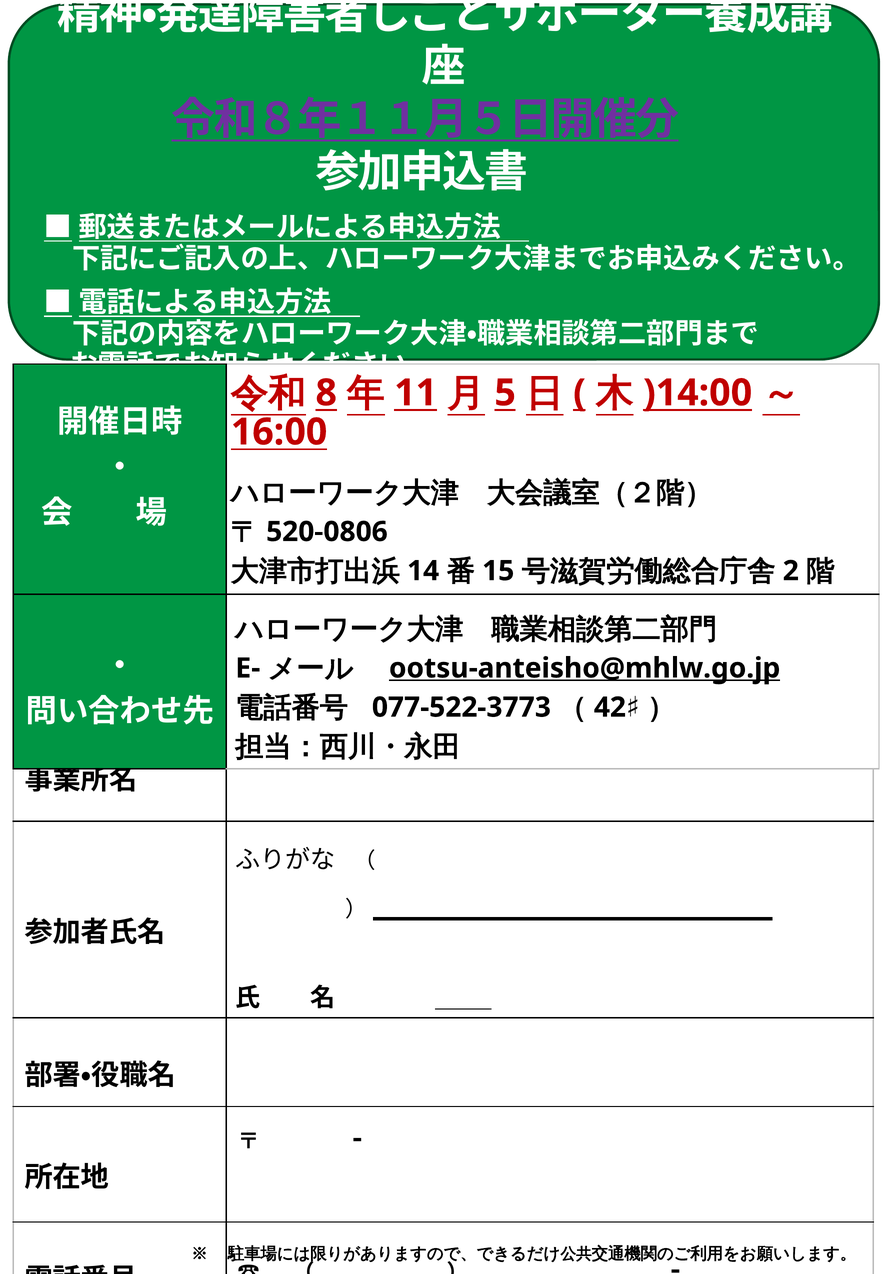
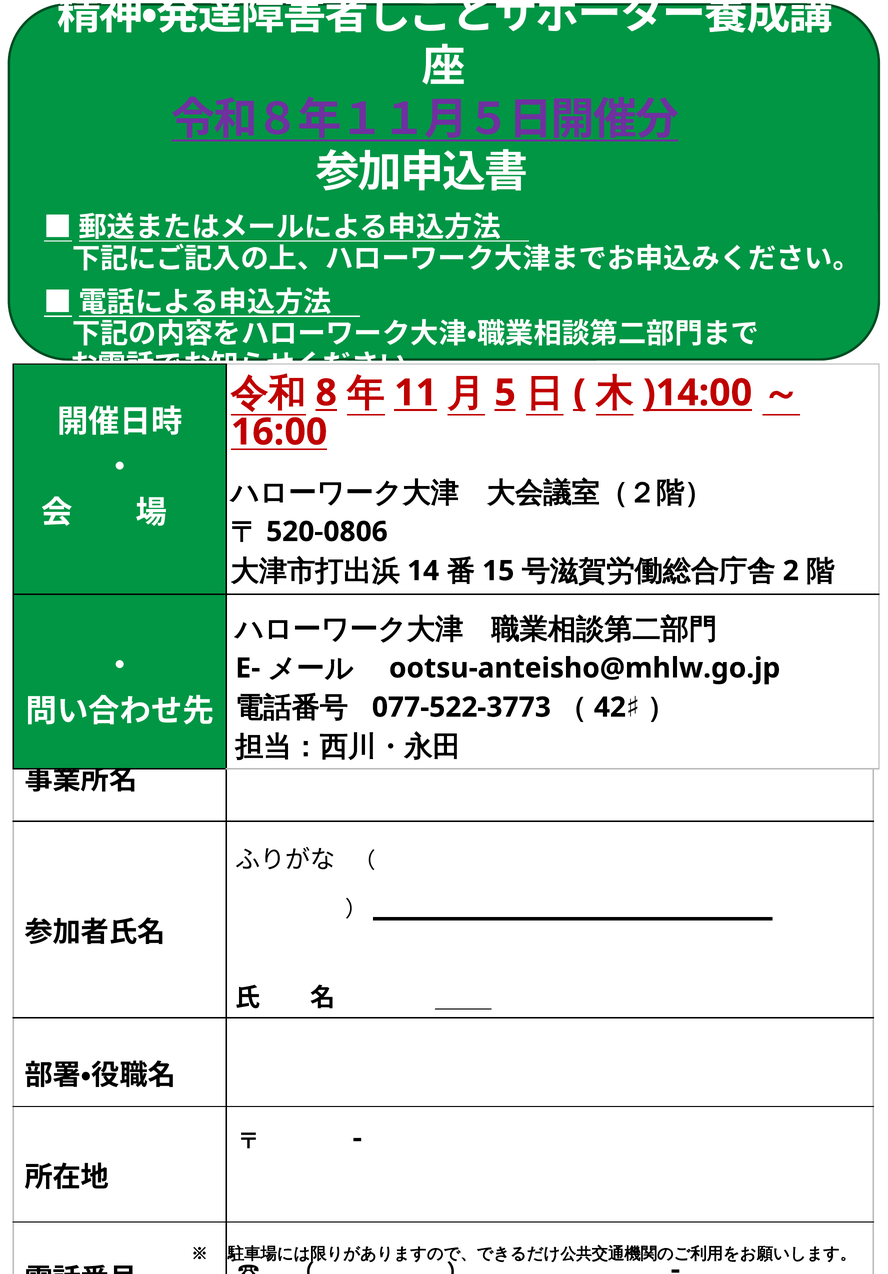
ootsu-anteisho@mhlw.go.jp underline: present -> none
